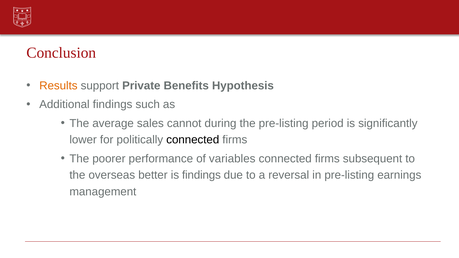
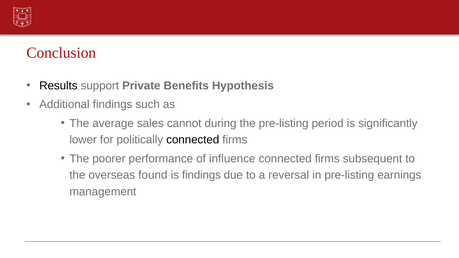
Results colour: orange -> black
variables: variables -> influence
better: better -> found
